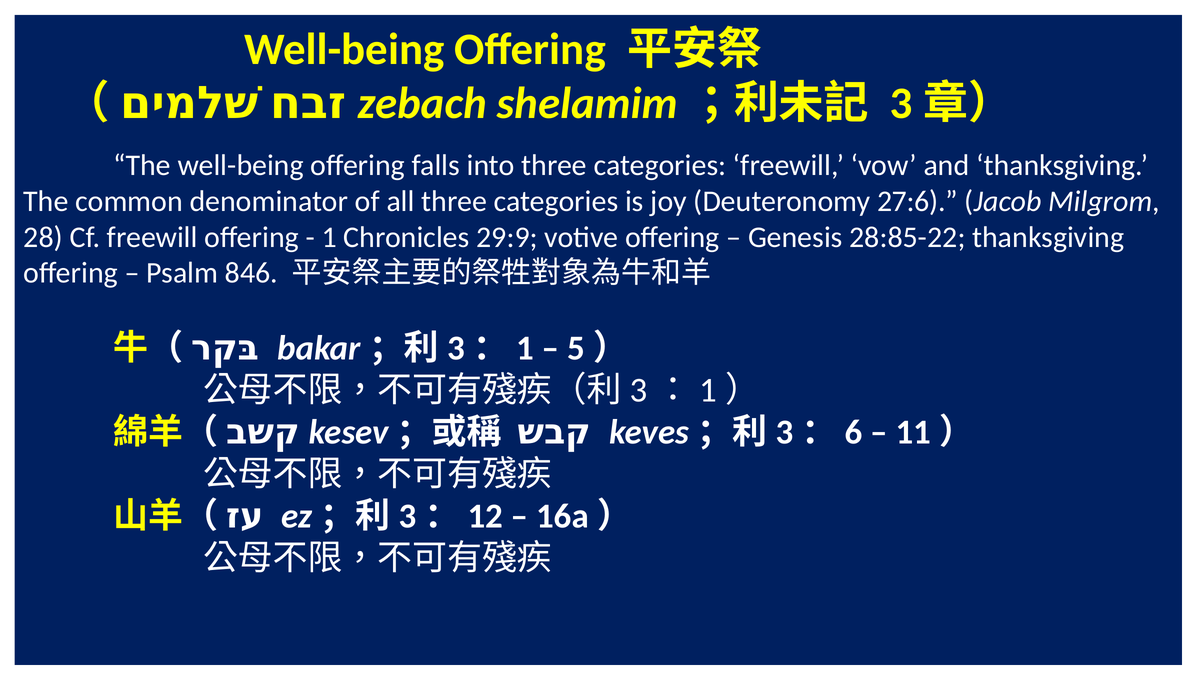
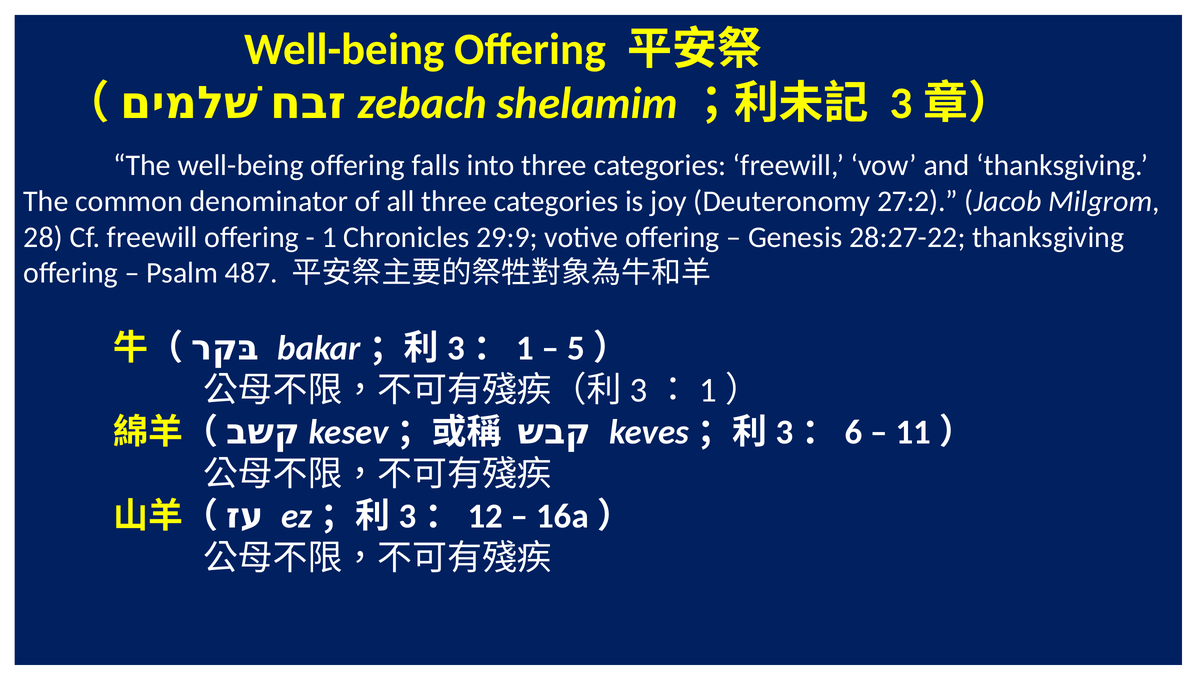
27:6: 27:6 -> 27:2
28:85-22: 28:85-22 -> 28:27-22
846: 846 -> 487
